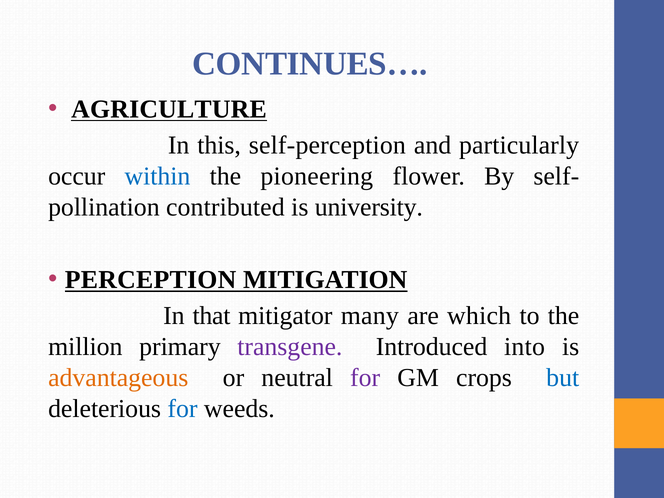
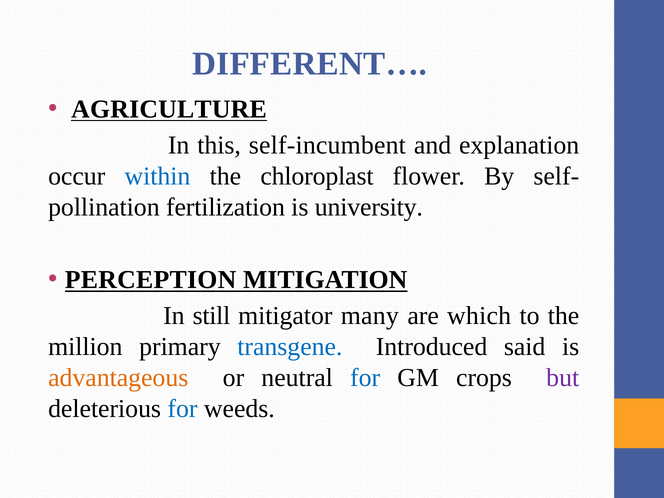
CONTINUES…: CONTINUES… -> DIFFERENT…
self-perception: self-perception -> self-incumbent
particularly: particularly -> explanation
pioneering: pioneering -> chloroplast
contributed: contributed -> fertilization
that: that -> still
transgene colour: purple -> blue
into: into -> said
for at (365, 378) colour: purple -> blue
but colour: blue -> purple
